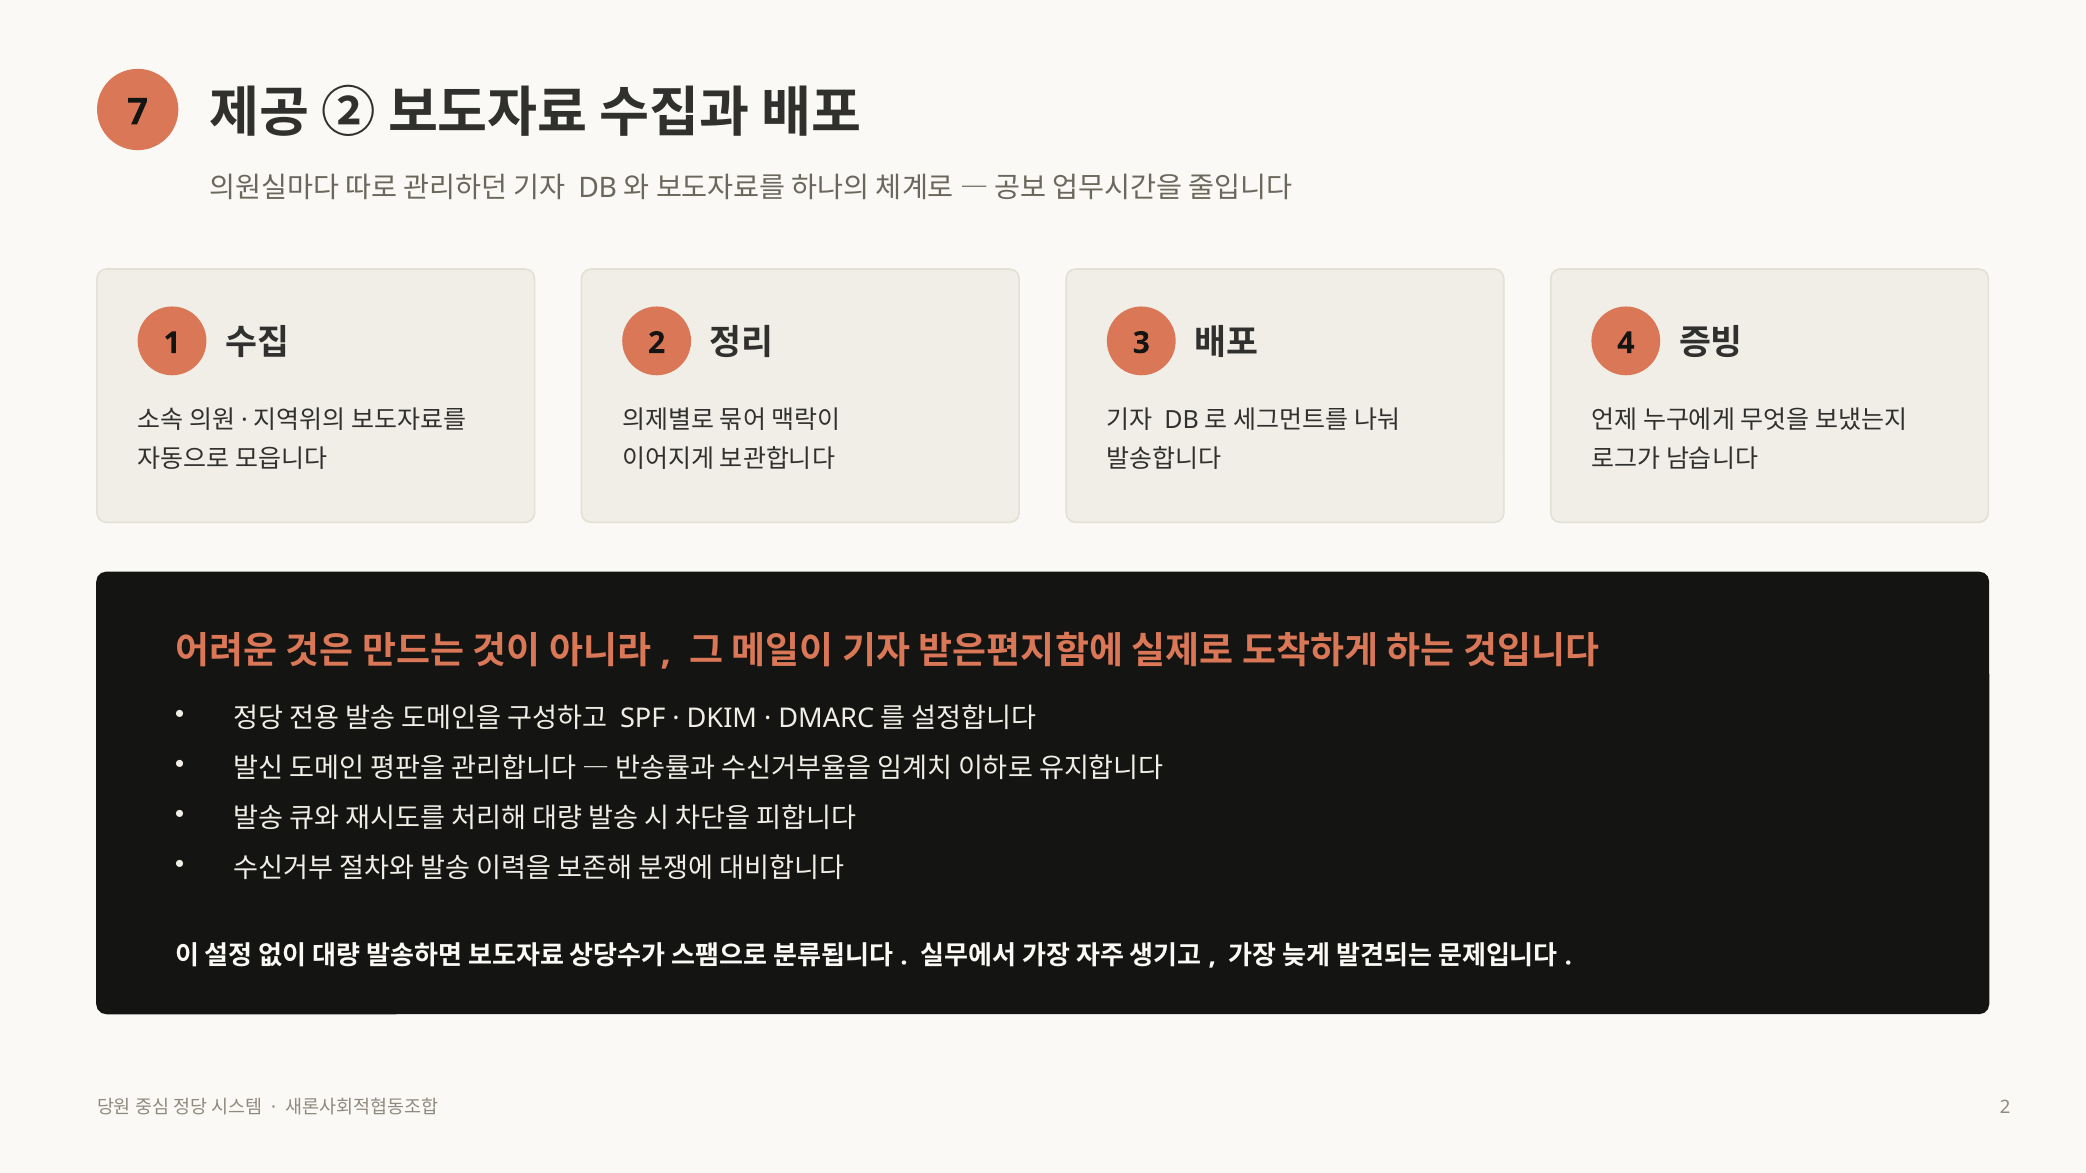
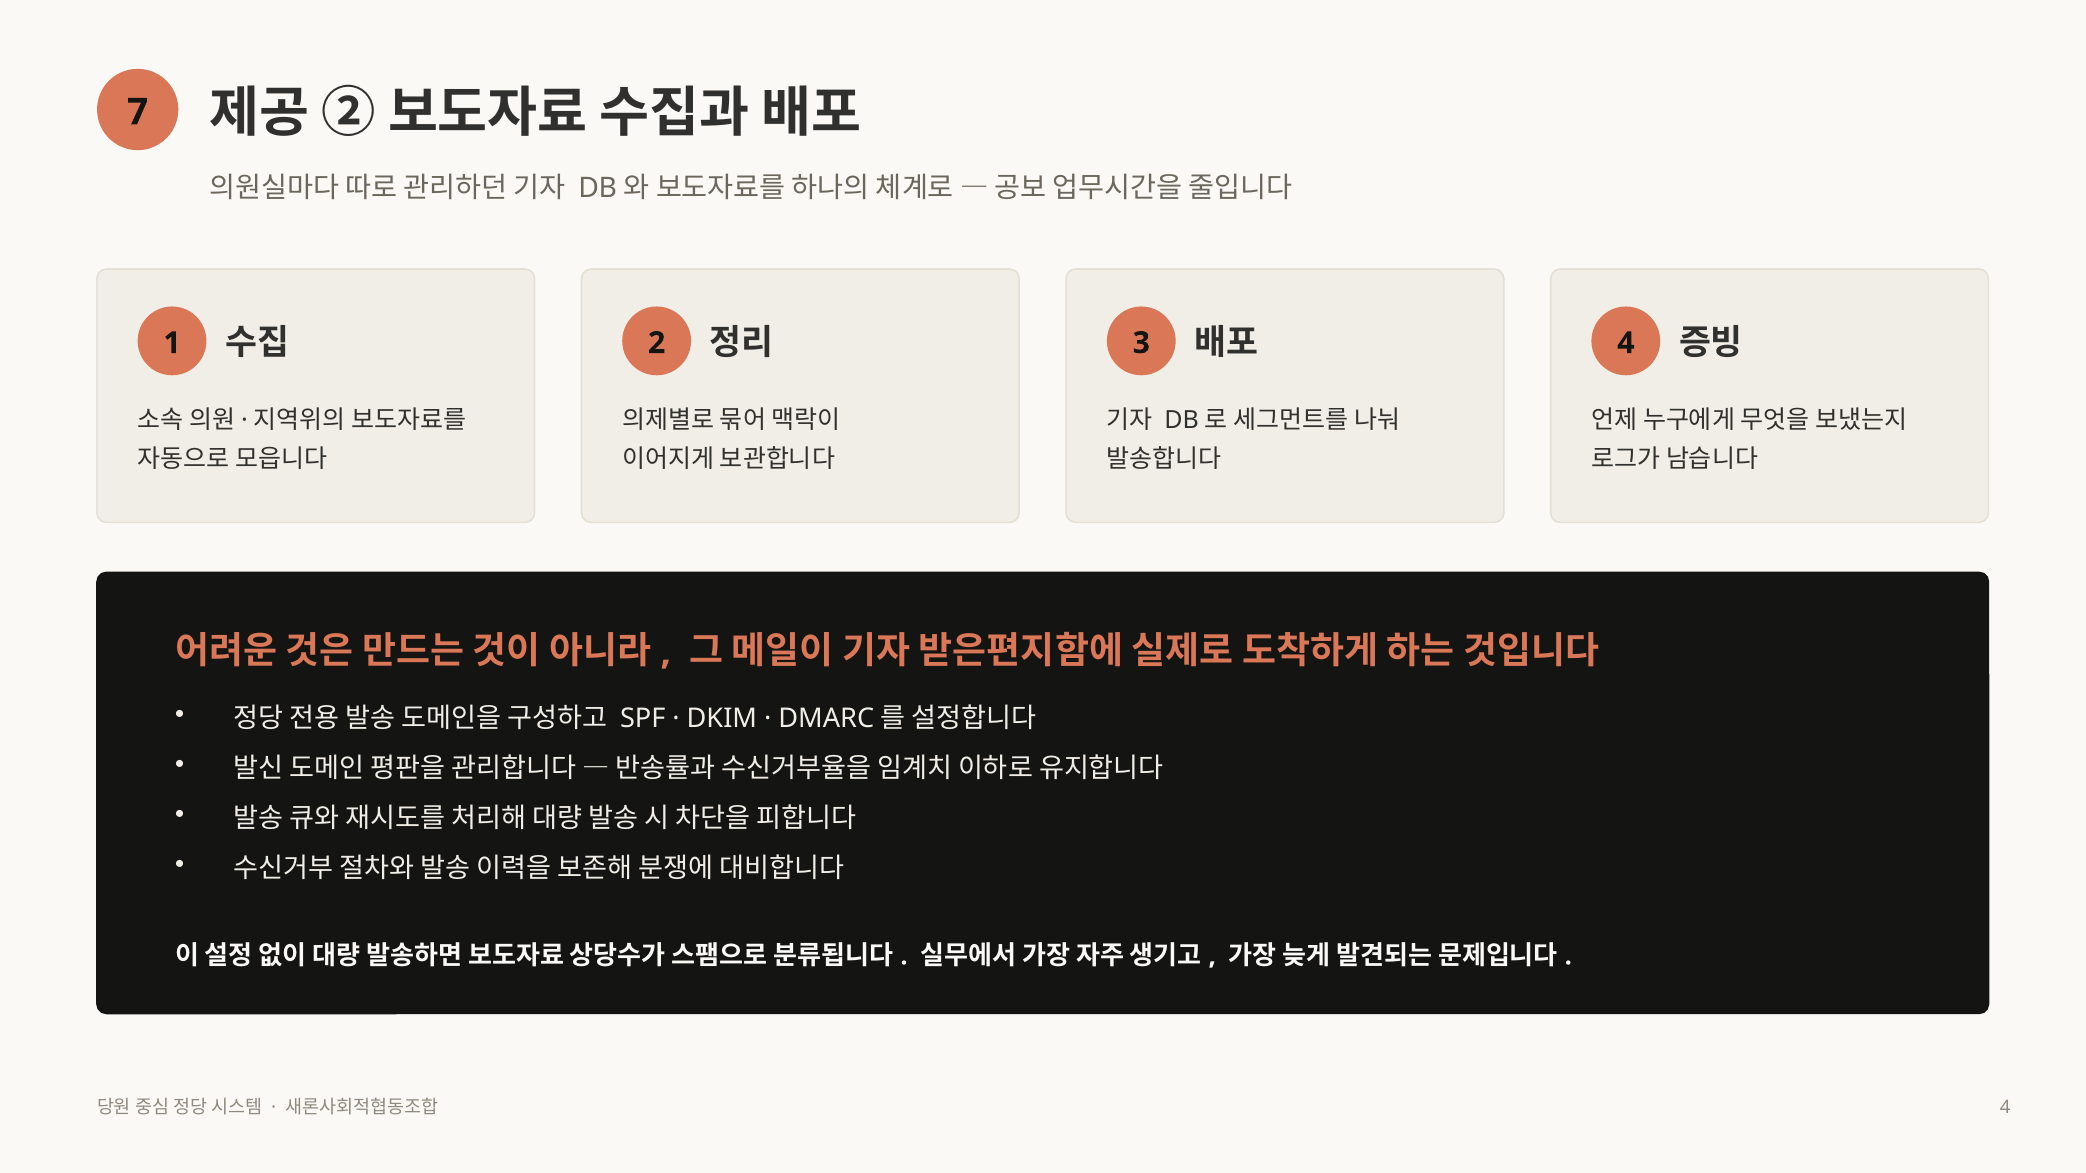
2 at (2005, 1107): 2 -> 4
